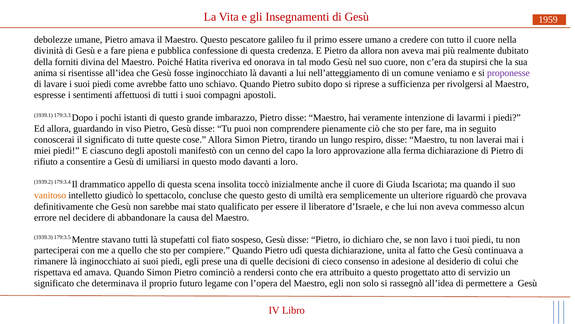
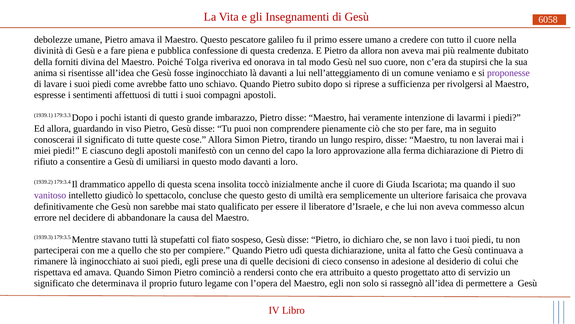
1959: 1959 -> 6058
Hatita: Hatita -> Tolga
vanitoso colour: orange -> purple
riguardò: riguardò -> farisaica
